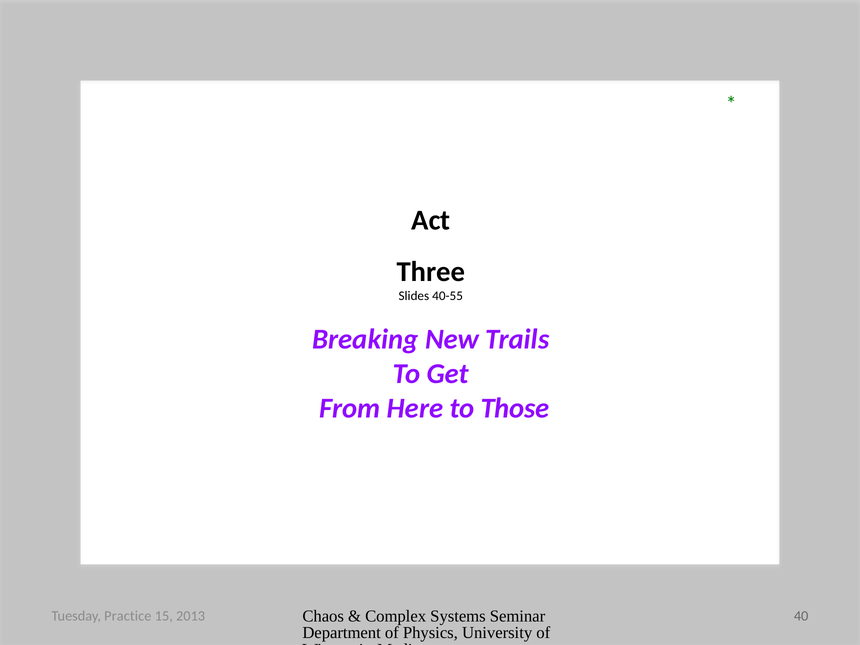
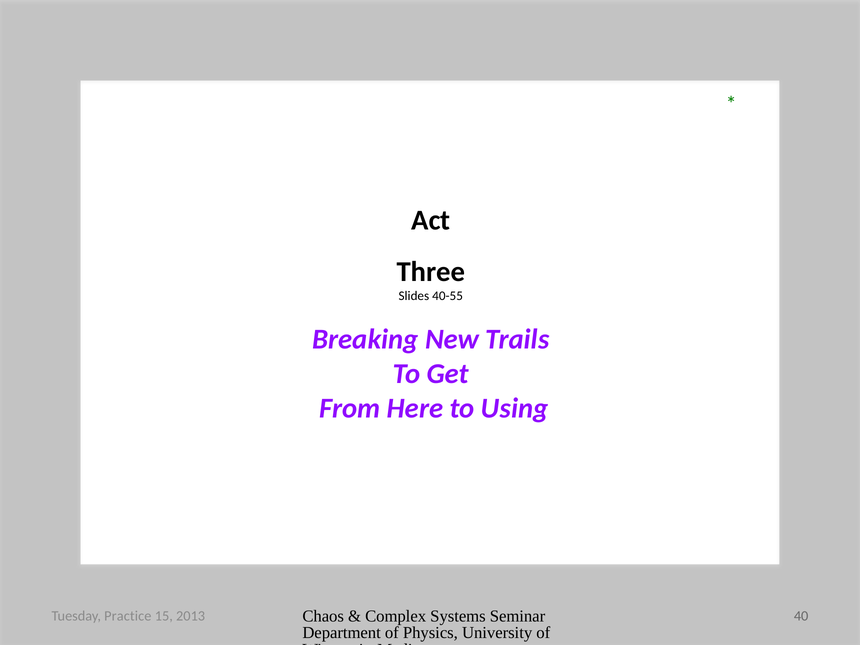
Those: Those -> Using
